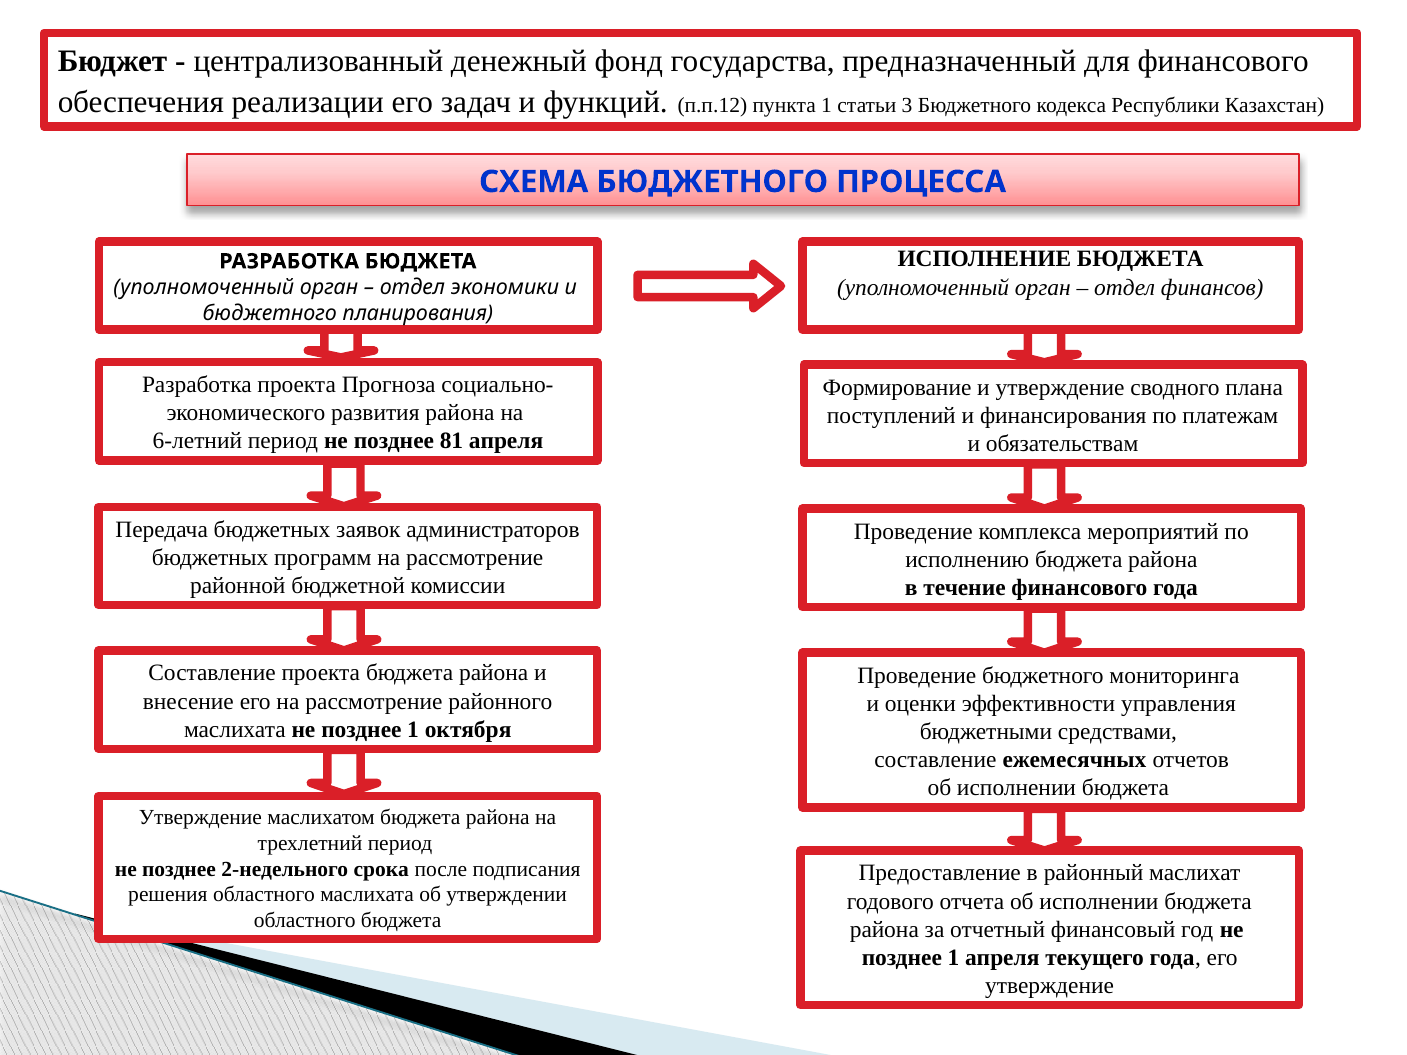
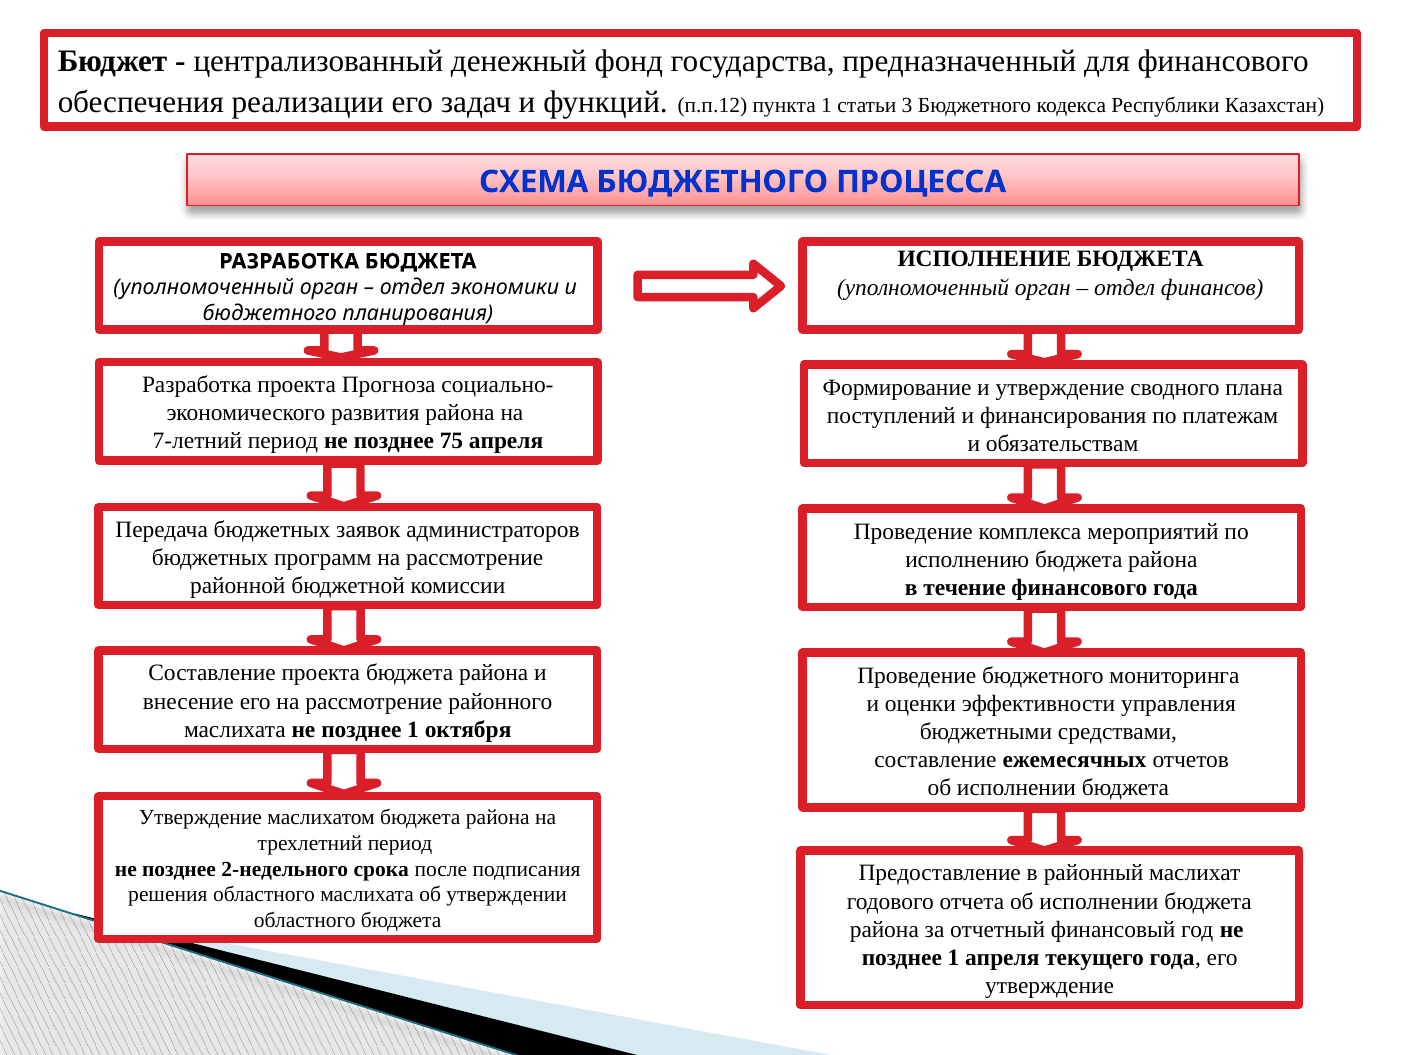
6-летний: 6-летний -> 7-летний
81: 81 -> 75
